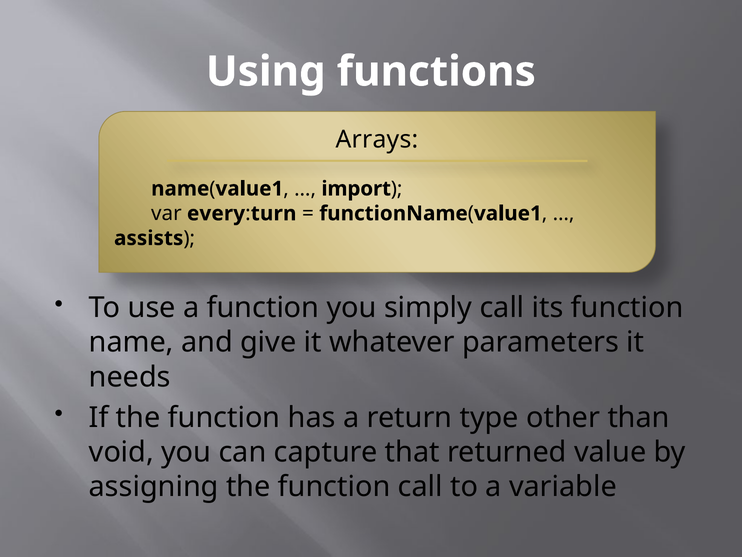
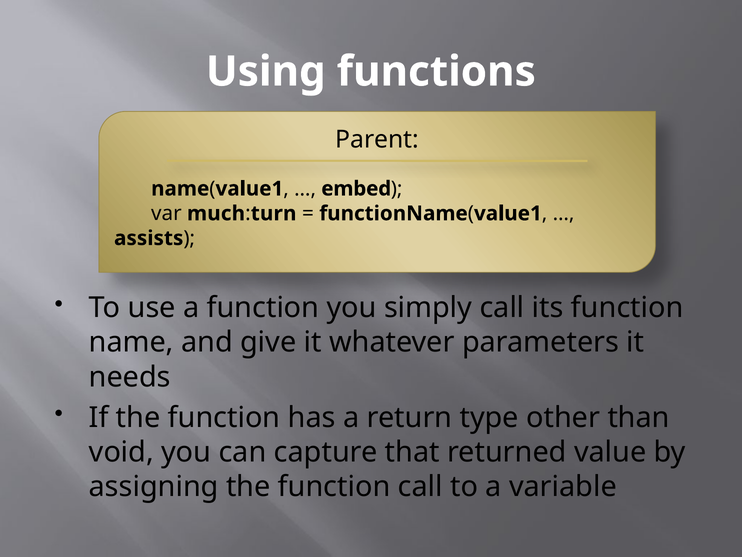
Arrays: Arrays -> Parent
import: import -> embed
every: every -> much
